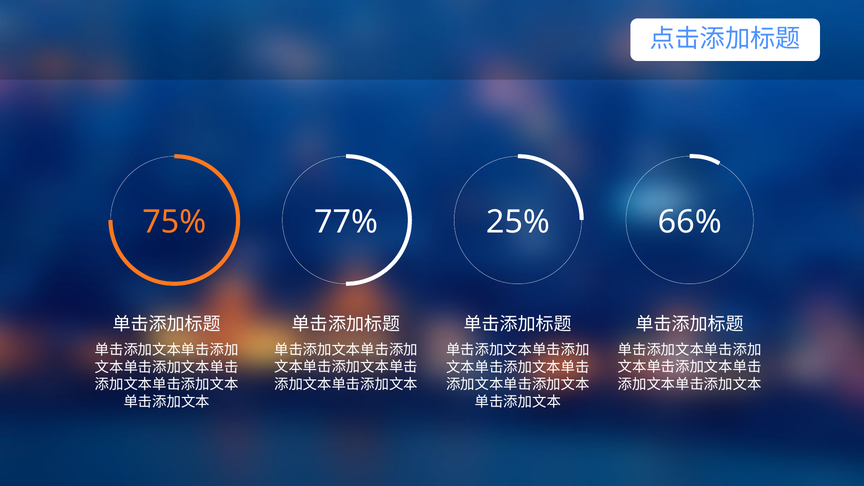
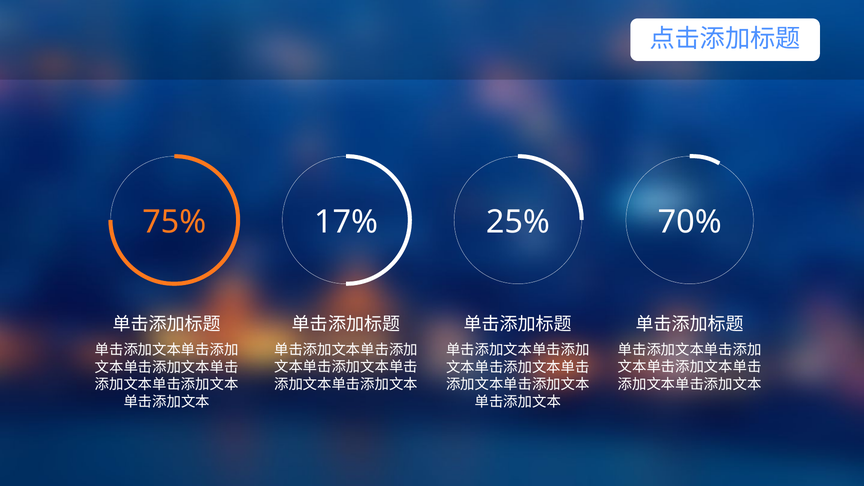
77%: 77% -> 17%
66%: 66% -> 70%
